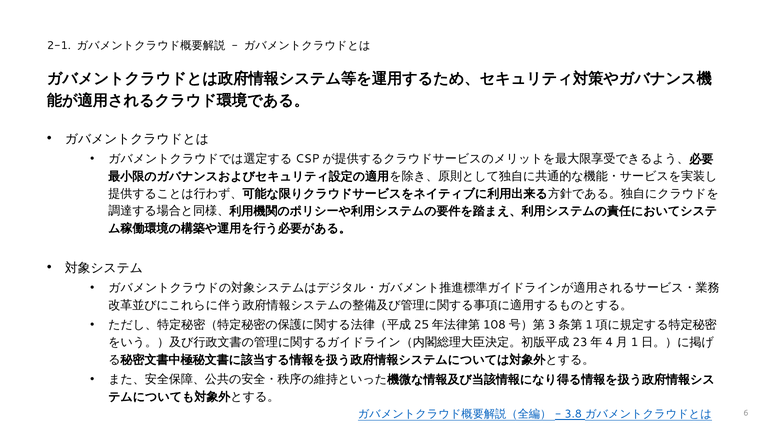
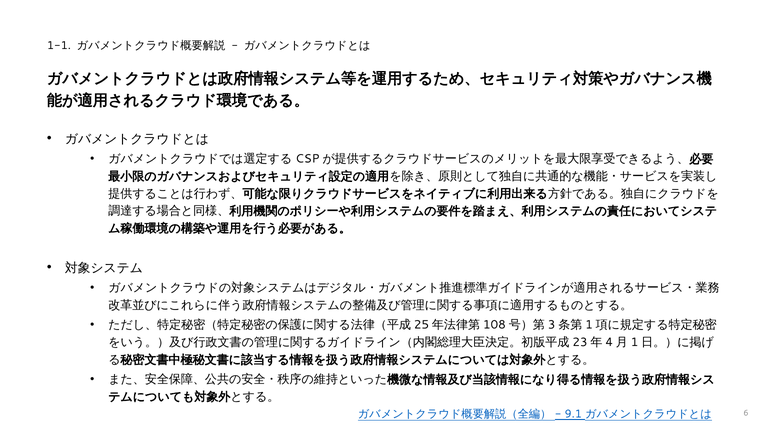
2-1: 2-1 -> 1-1
3.8: 3.8 -> 9.1
